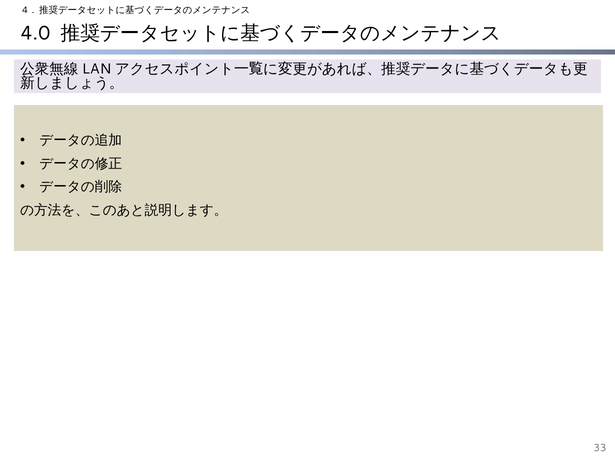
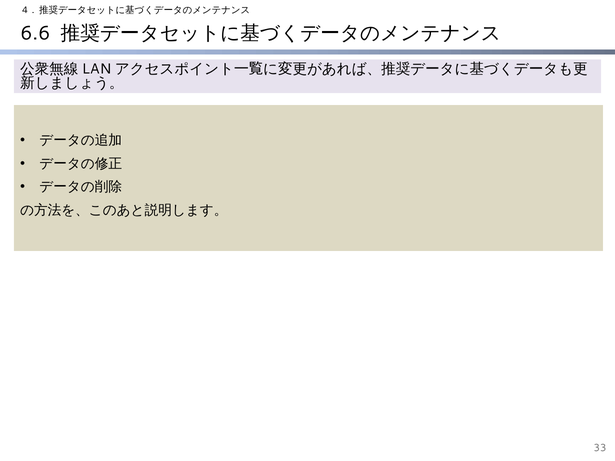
4.0: 4.0 -> 6.6
